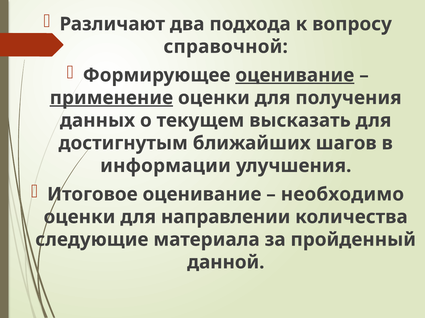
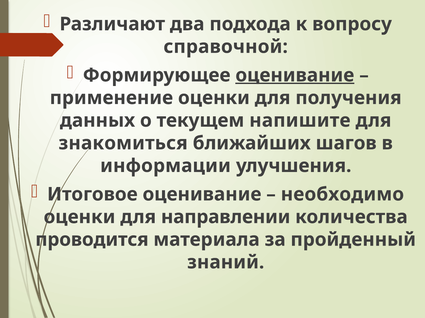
применение underline: present -> none
высказать: высказать -> напишите
достигнутым: достигнутым -> знакомиться
следующие: следующие -> проводится
данной: данной -> знаний
